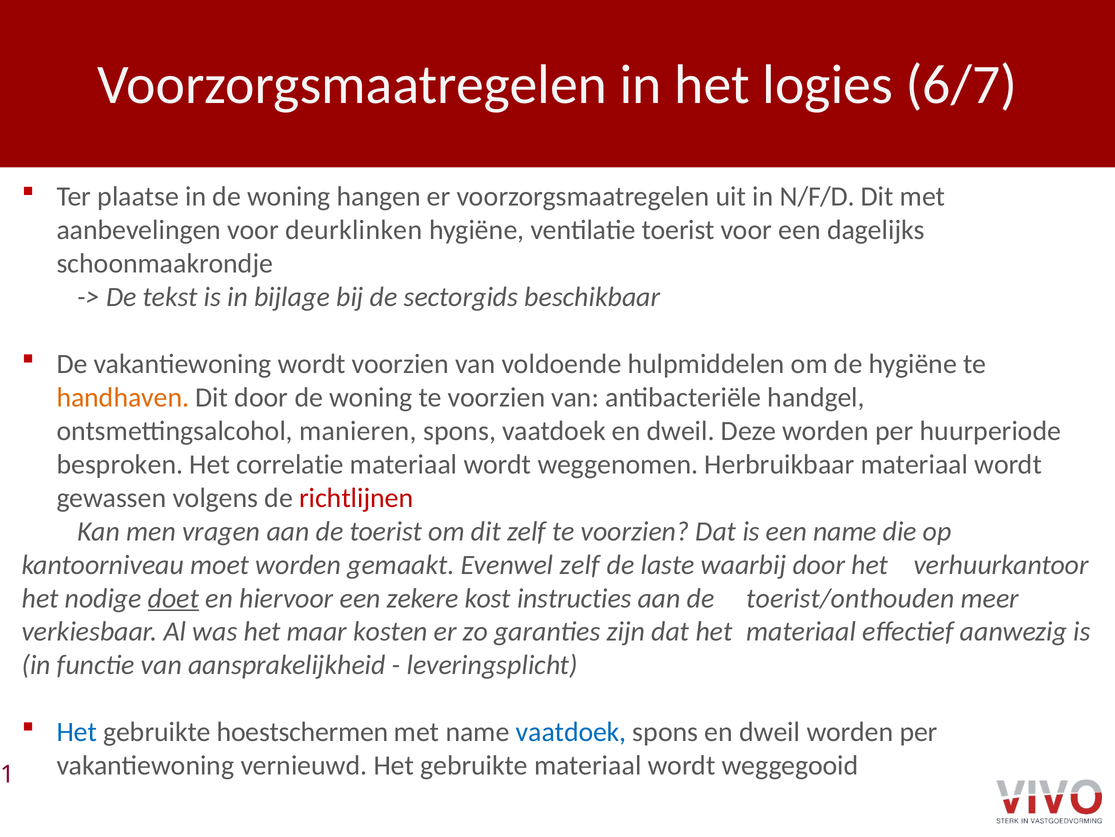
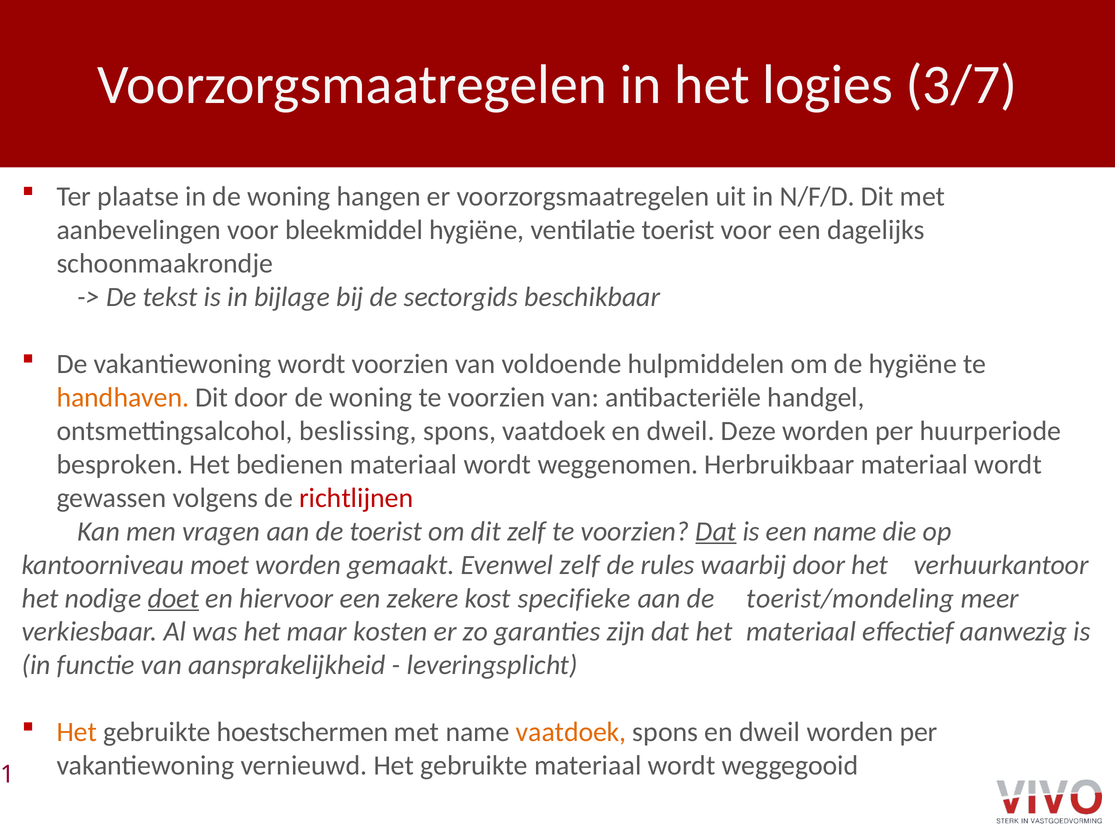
6/7: 6/7 -> 3/7
deurklinken: deurklinken -> bleekmiddel
manieren: manieren -> beslissing
correlatie: correlatie -> bedienen
Dat at (716, 531) underline: none -> present
laste: laste -> rules
instructies: instructies -> specifieke
toerist/onthouden: toerist/onthouden -> toerist/mondeling
Het at (77, 732) colour: blue -> orange
vaatdoek at (571, 732) colour: blue -> orange
